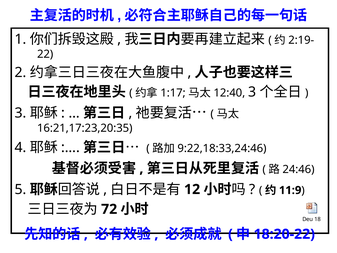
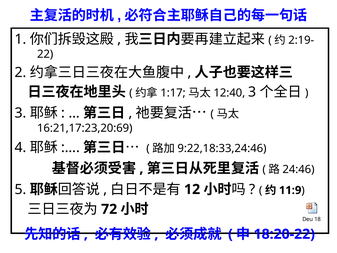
16:21,17:23,20:35: 16:21,17:23,20:35 -> 16:21,17:23,20:69
